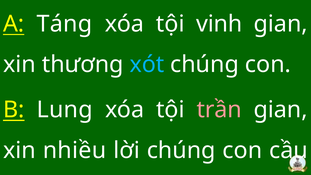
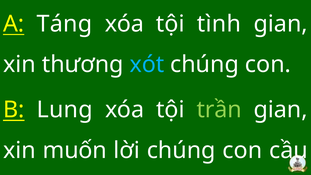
vinh: vinh -> tình
trần colour: pink -> light green
nhiều: nhiều -> muốn
